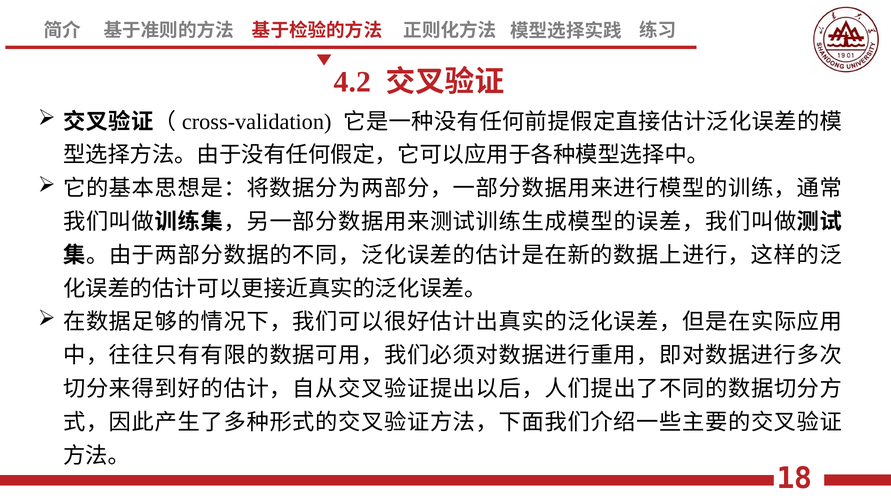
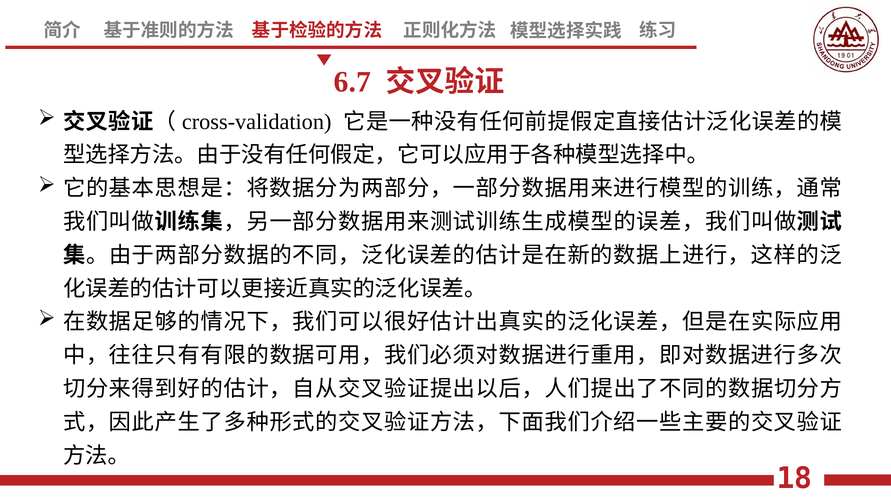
4.2: 4.2 -> 6.7
